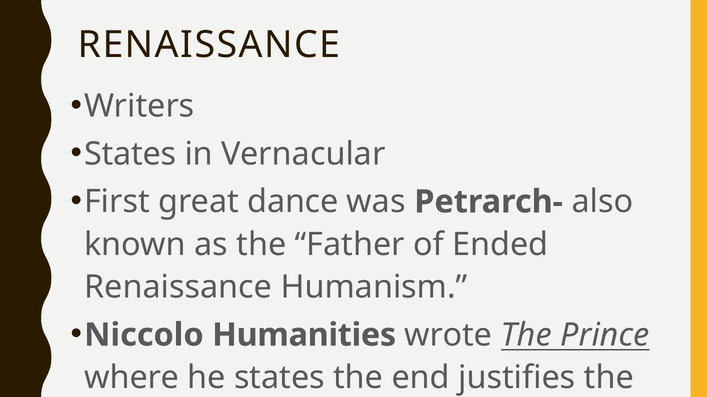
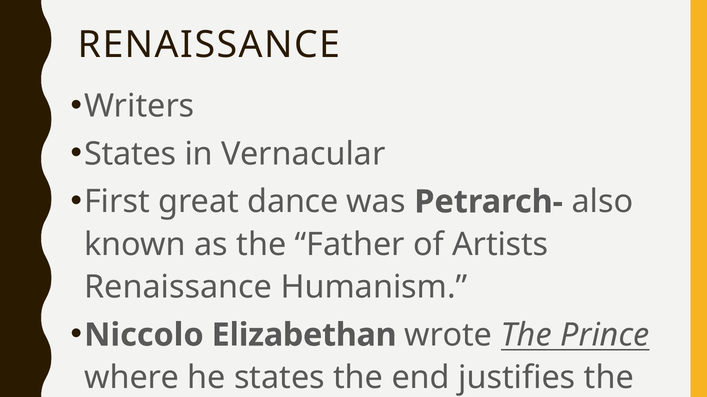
Ended: Ended -> Artists
Humanities: Humanities -> Elizabethan
